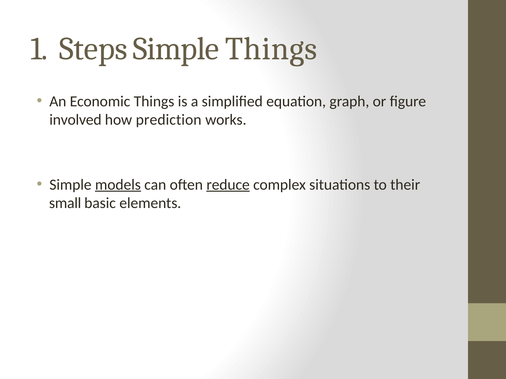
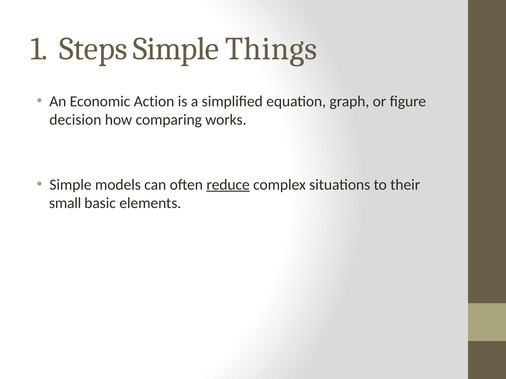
Economic Things: Things -> Action
involved: involved -> decision
prediction: prediction -> comparing
models underline: present -> none
